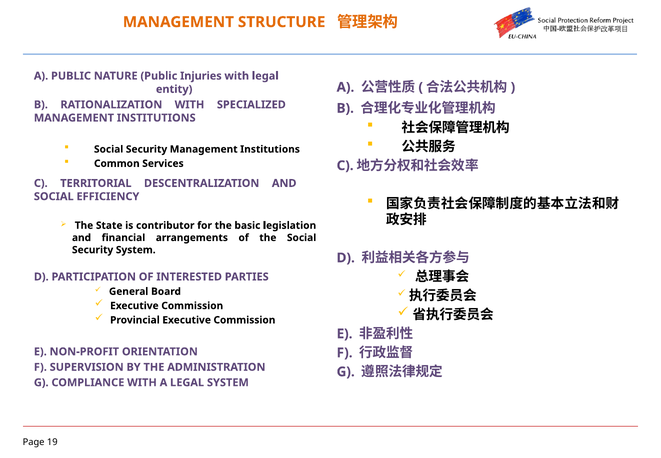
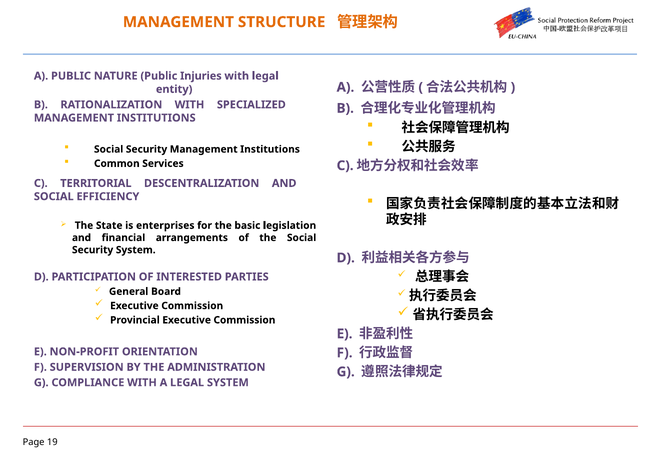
contributor: contributor -> enterprises
